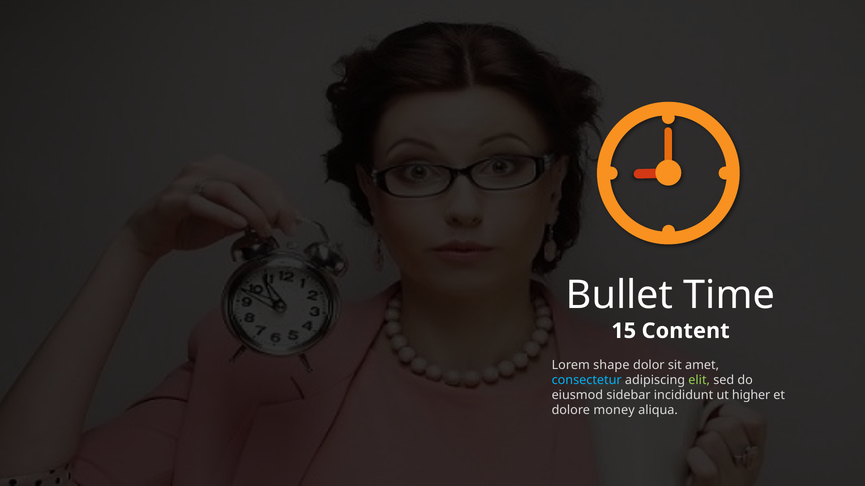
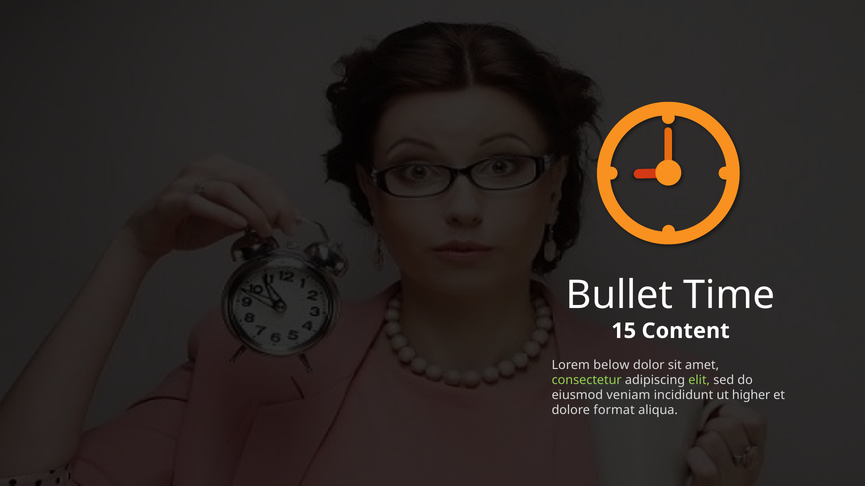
shape: shape -> below
consectetur colour: light blue -> light green
sidebar: sidebar -> veniam
money: money -> format
